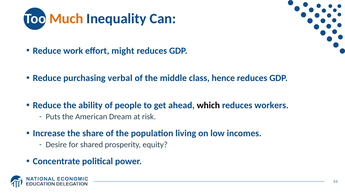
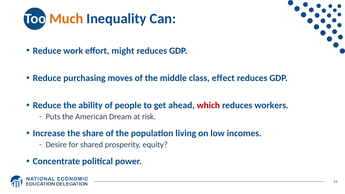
verbal: verbal -> moves
hence: hence -> effect
which colour: black -> red
